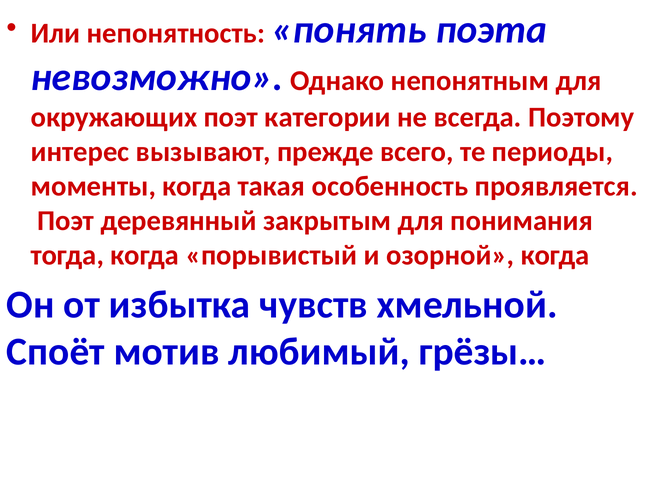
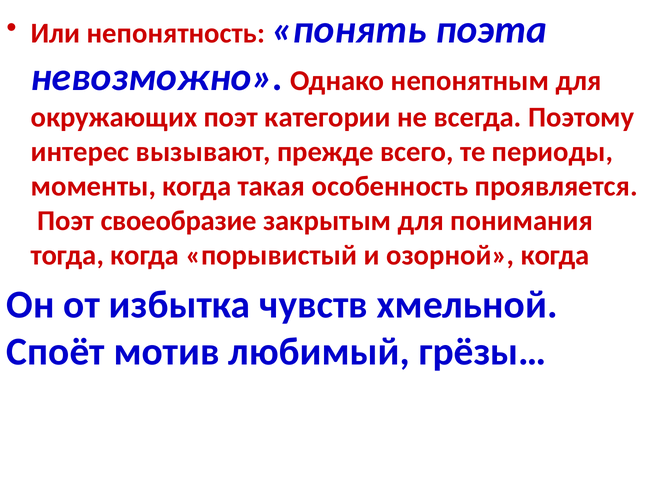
деревянный: деревянный -> своеобразие
